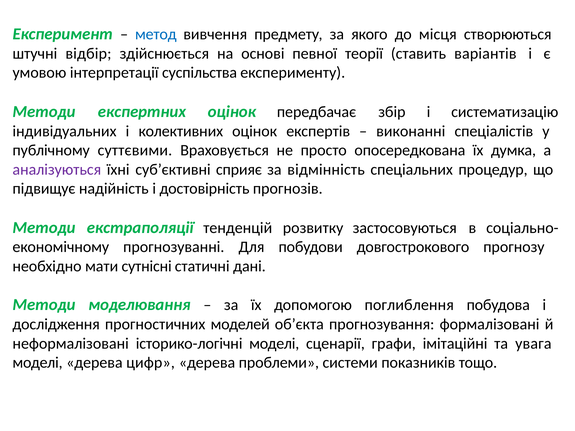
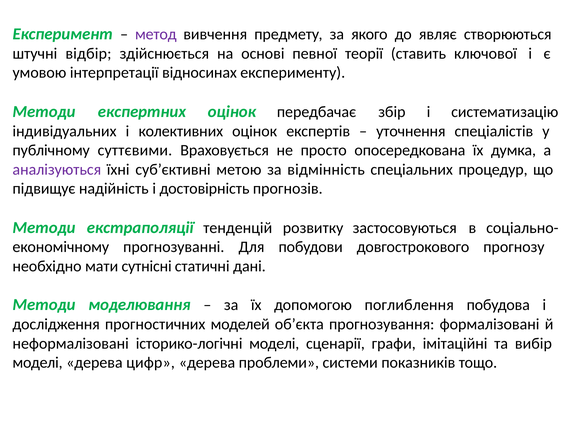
метод colour: blue -> purple
місця: місця -> являє
варіантів: варіантів -> ключової
суспільства: суспільства -> відносинах
виконанні: виконанні -> уточнення
сприяє: сприяє -> метою
увага: увага -> вибір
